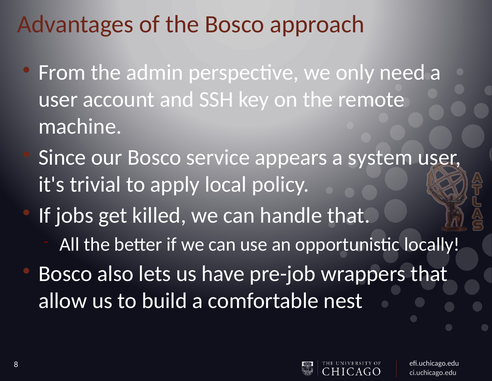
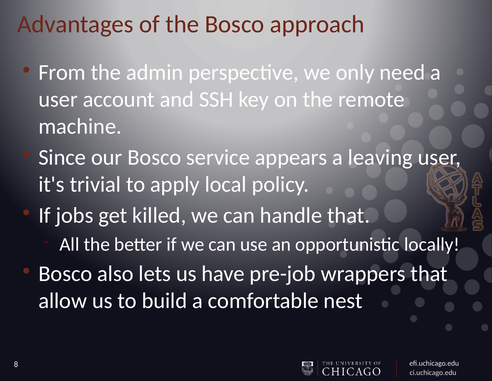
system: system -> leaving
